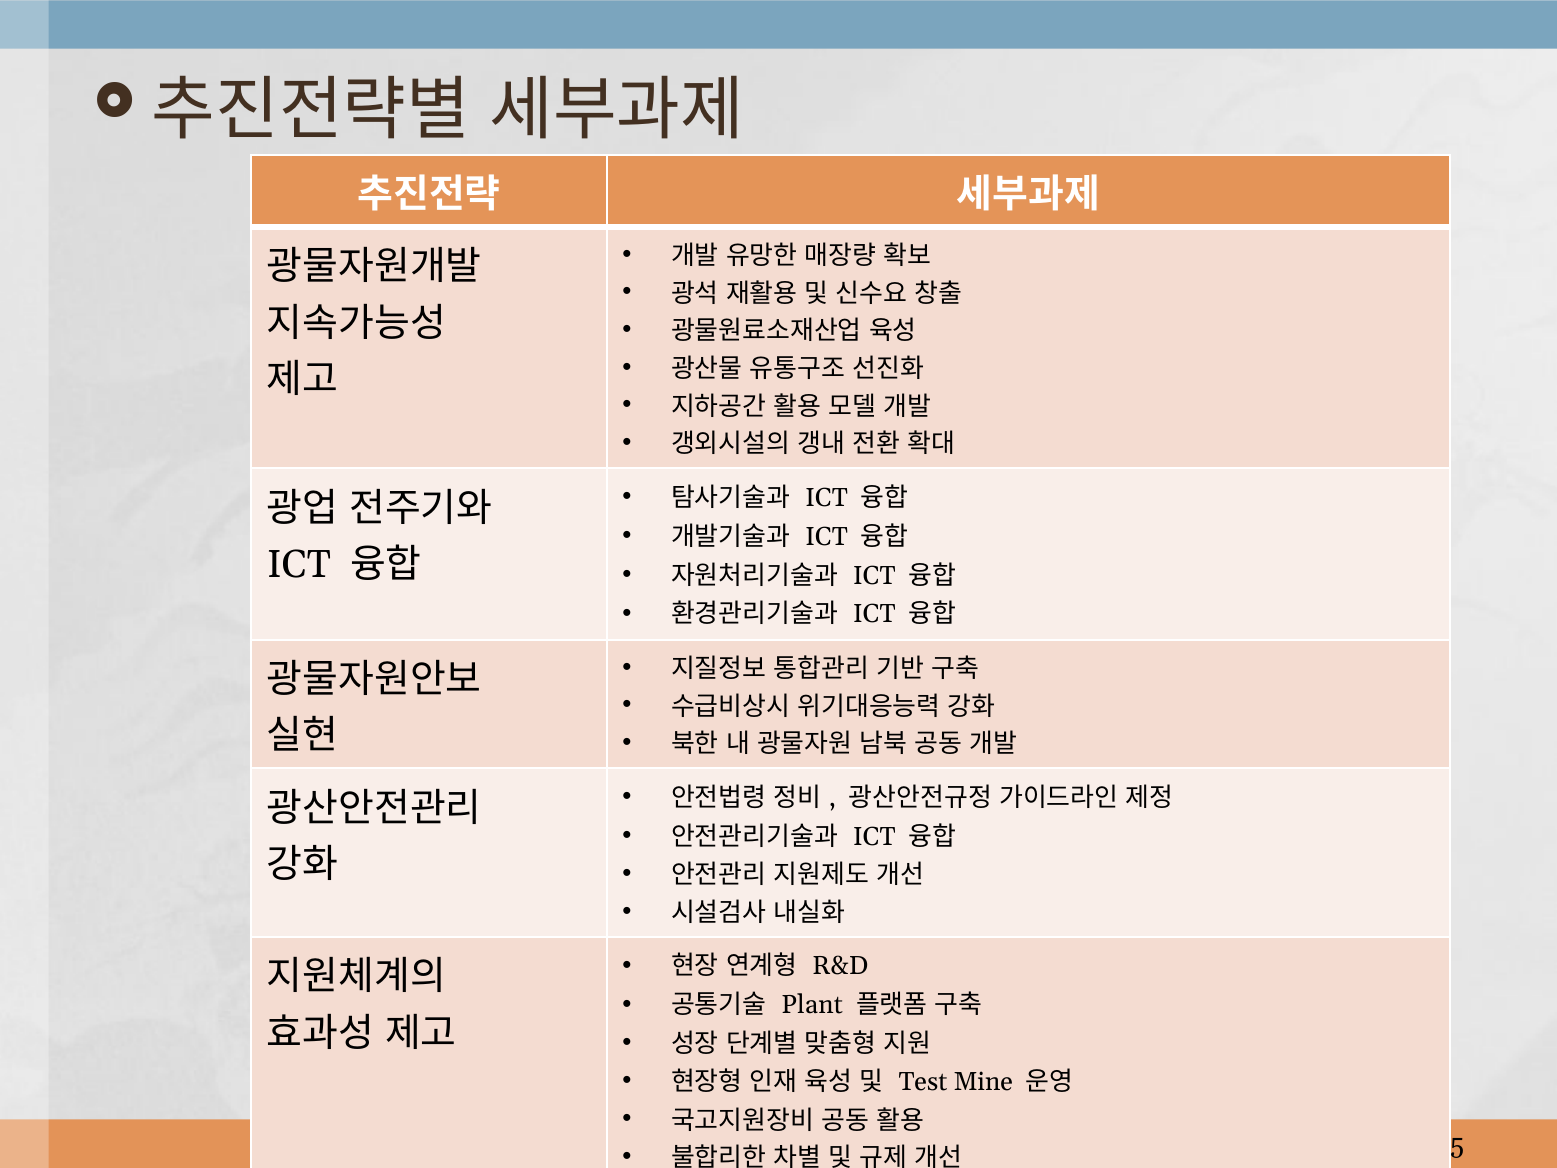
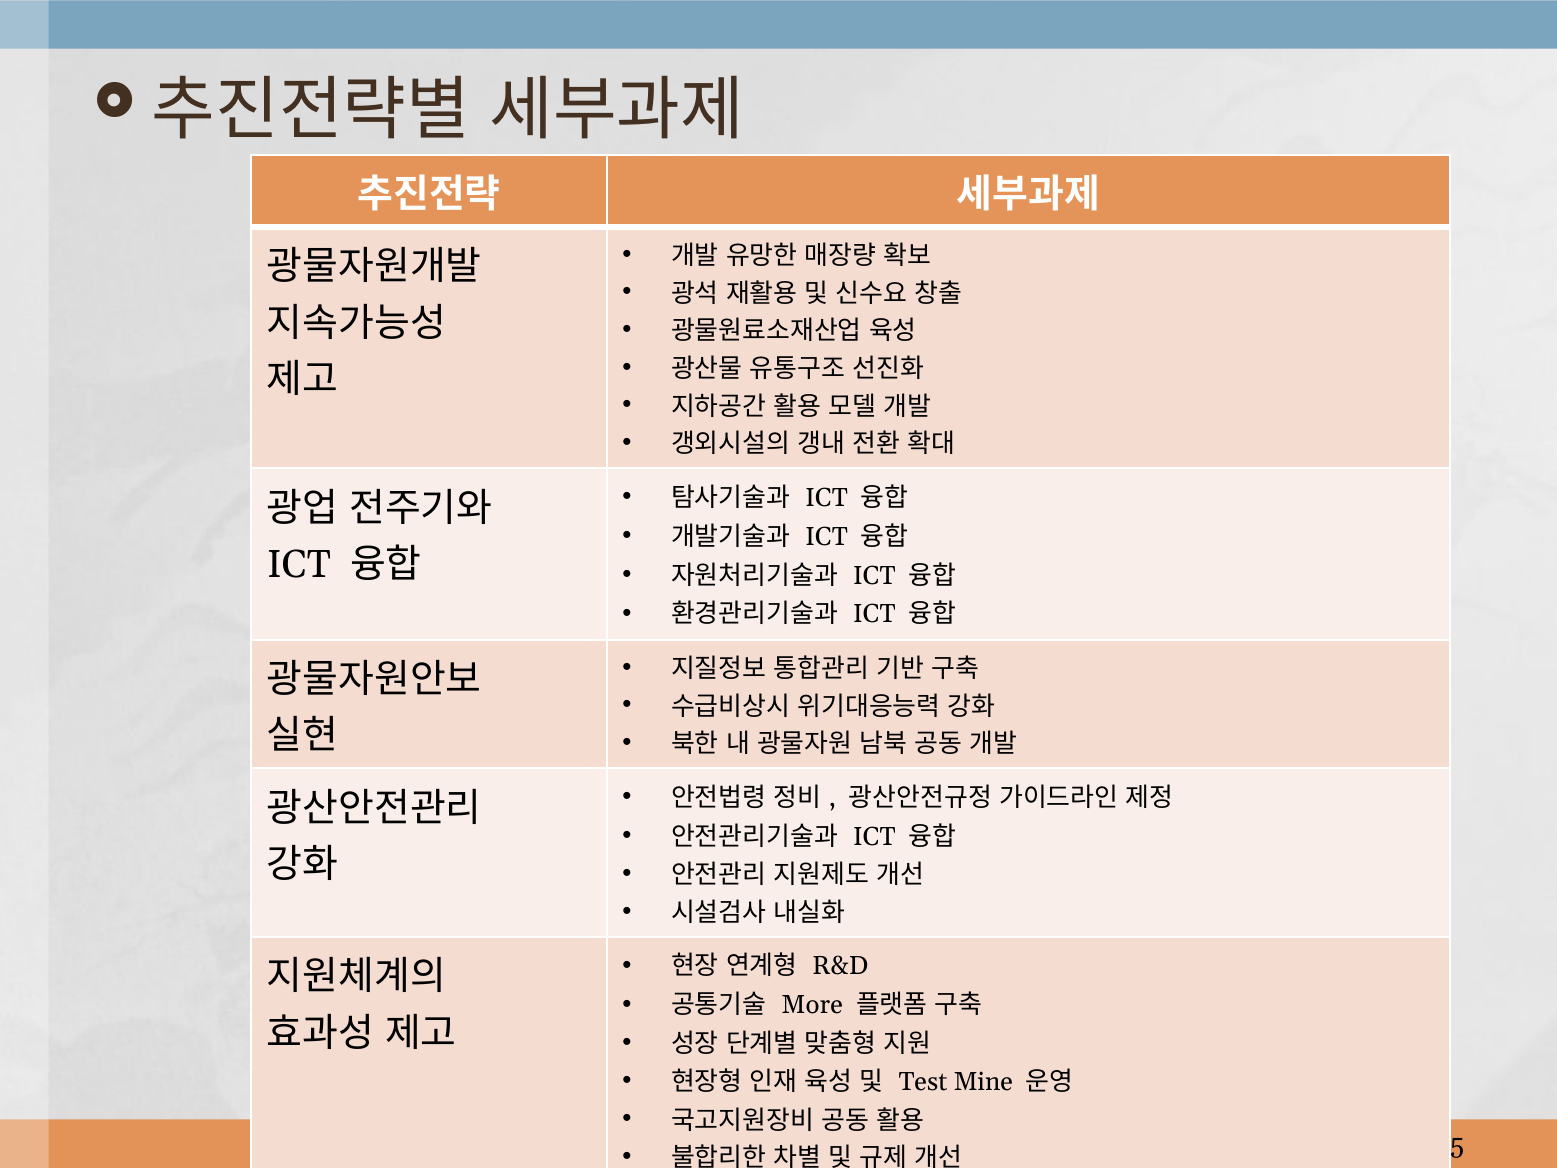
Plant: Plant -> More
